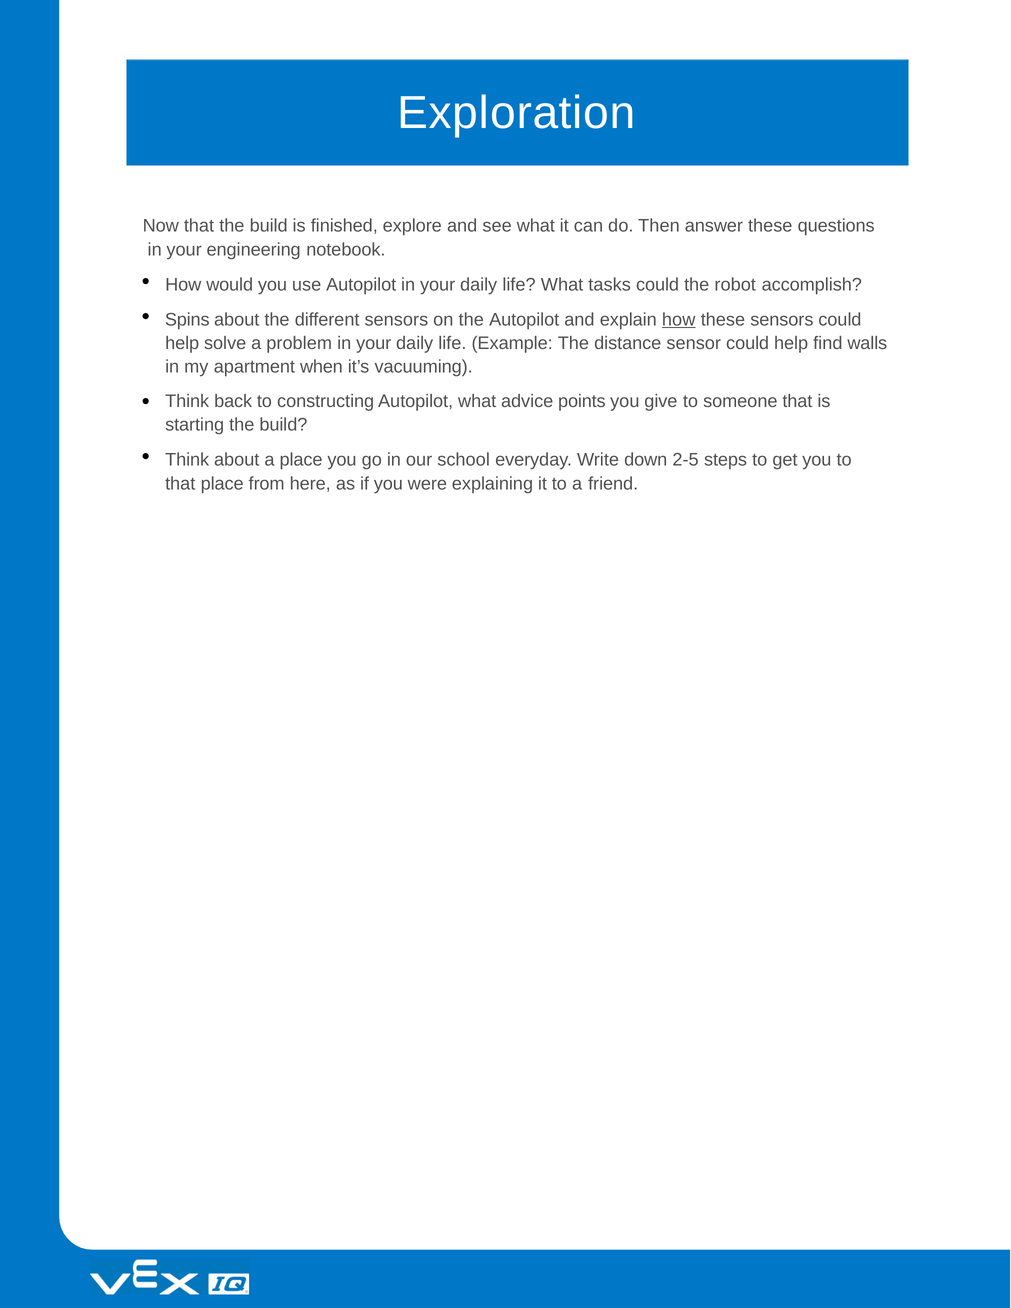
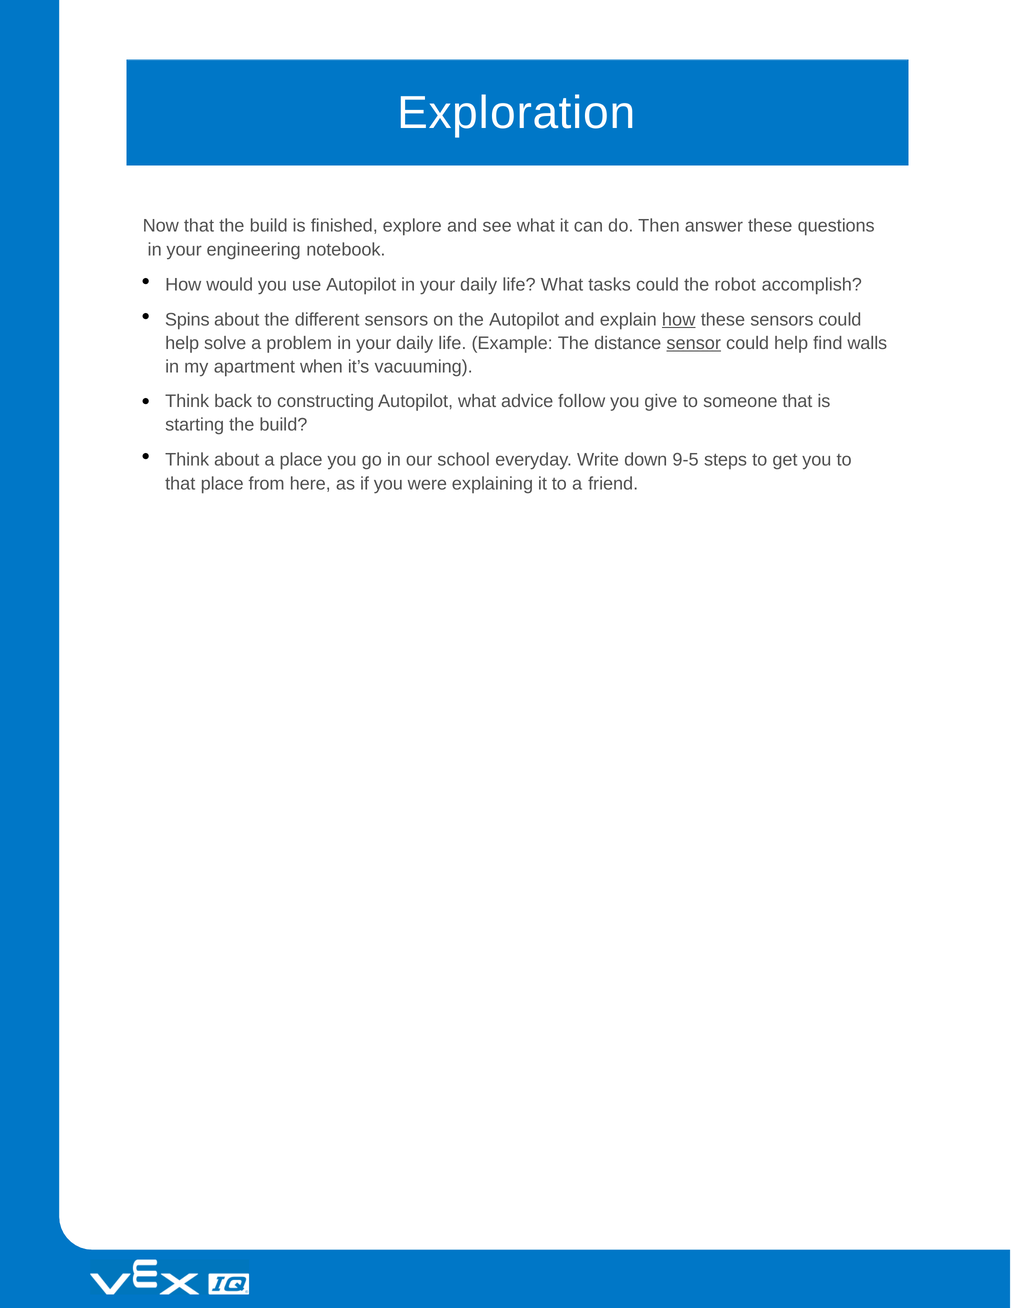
sensor underline: none -> present
points: points -> follow
2-5: 2-5 -> 9-5
